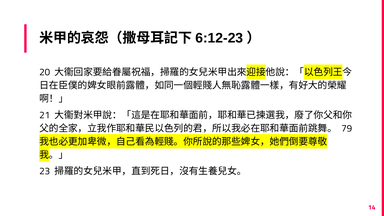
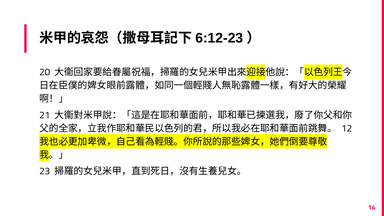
79: 79 -> 12
